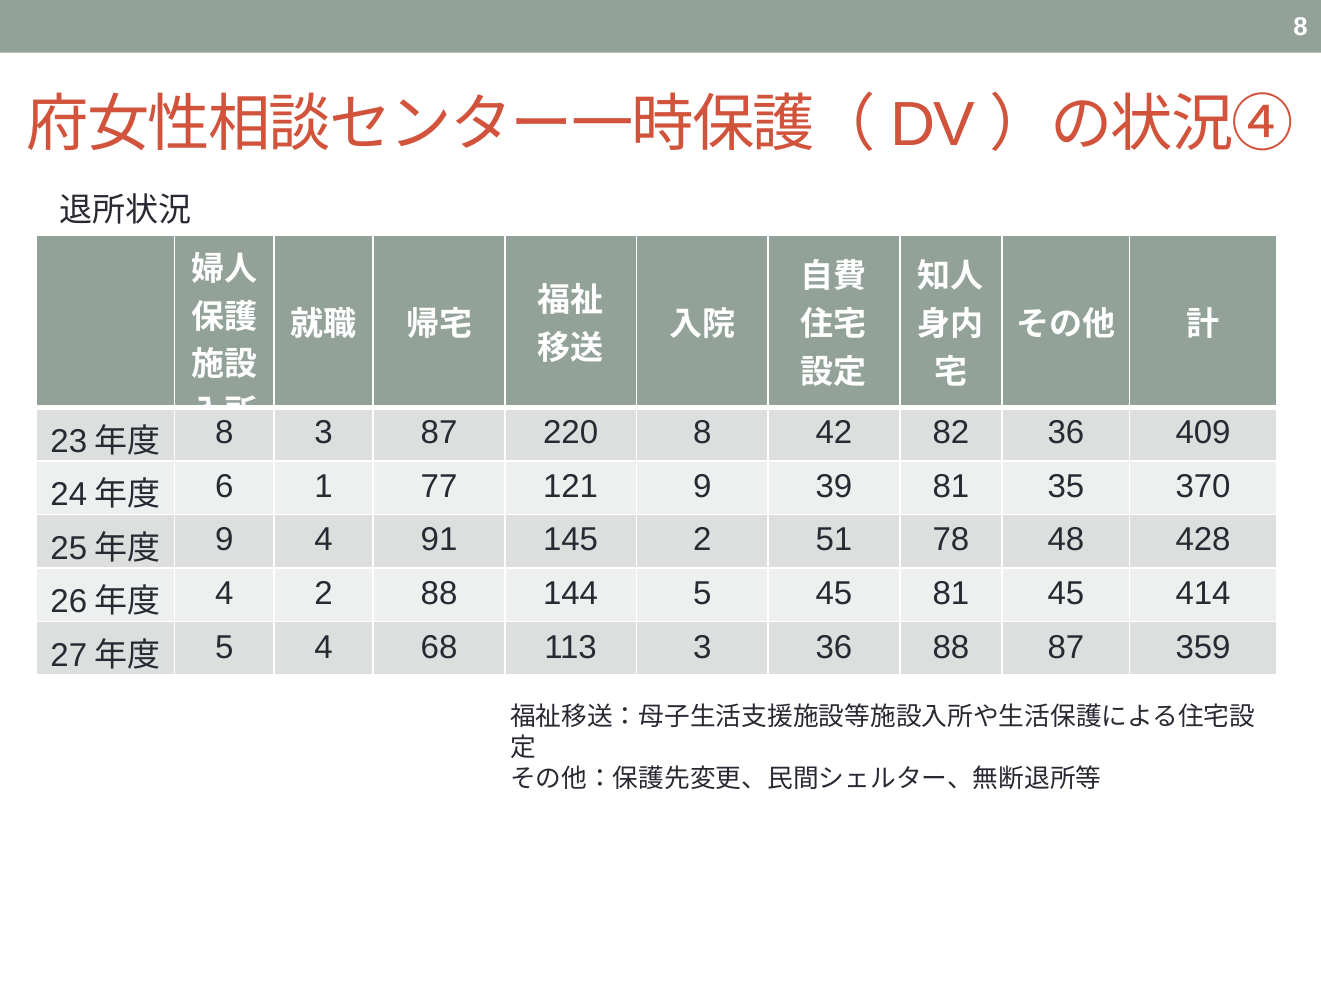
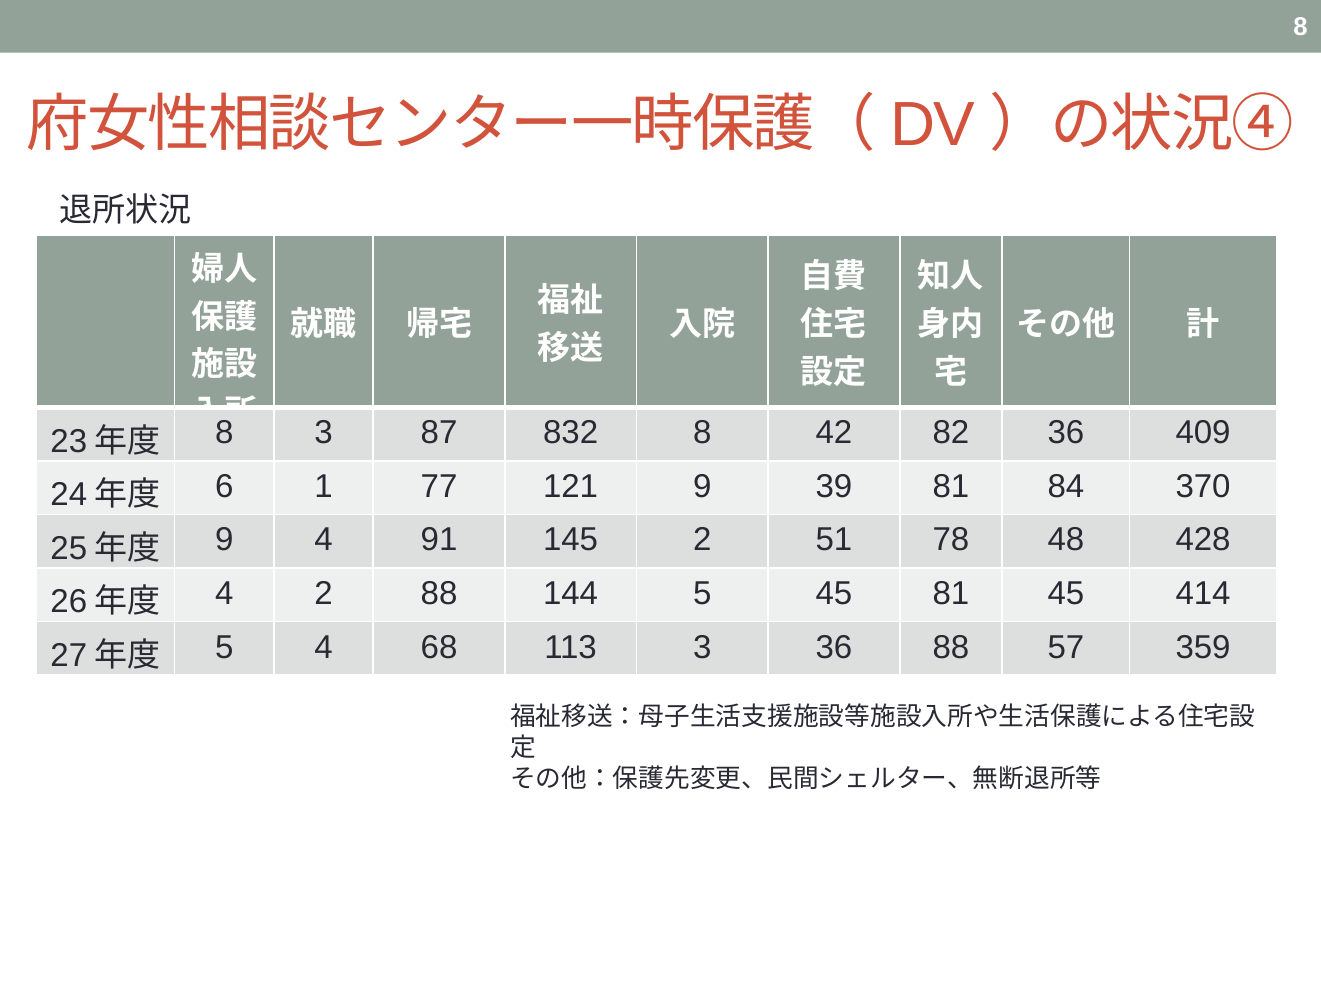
220: 220 -> 832
35: 35 -> 84
88 87: 87 -> 57
